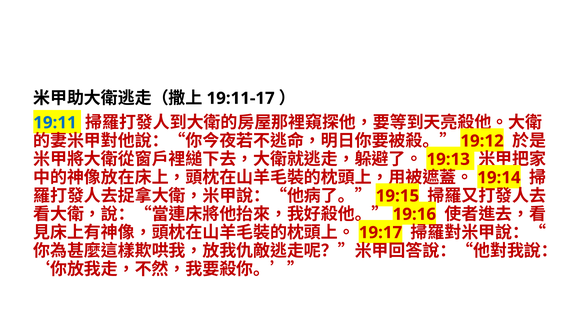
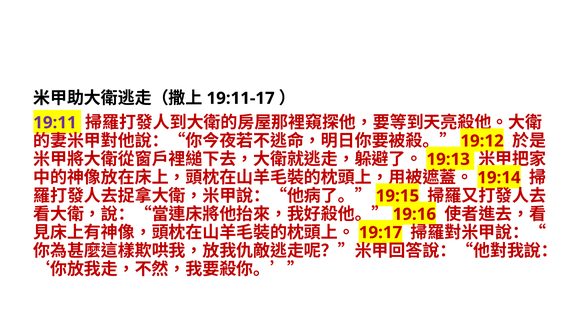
19:11 colour: blue -> purple
